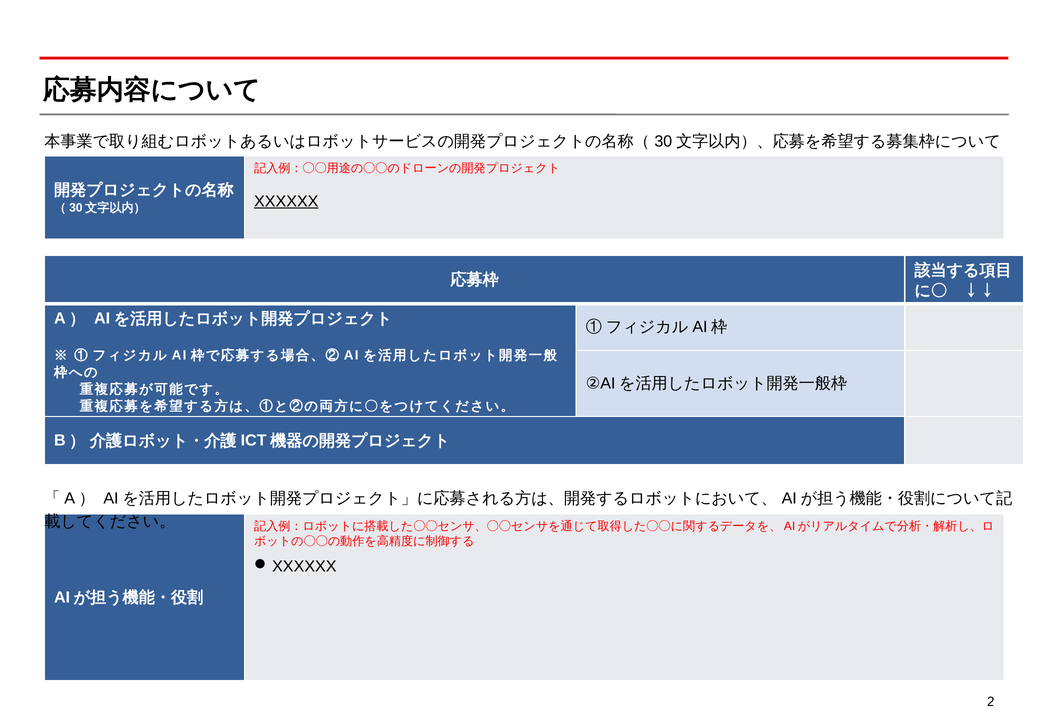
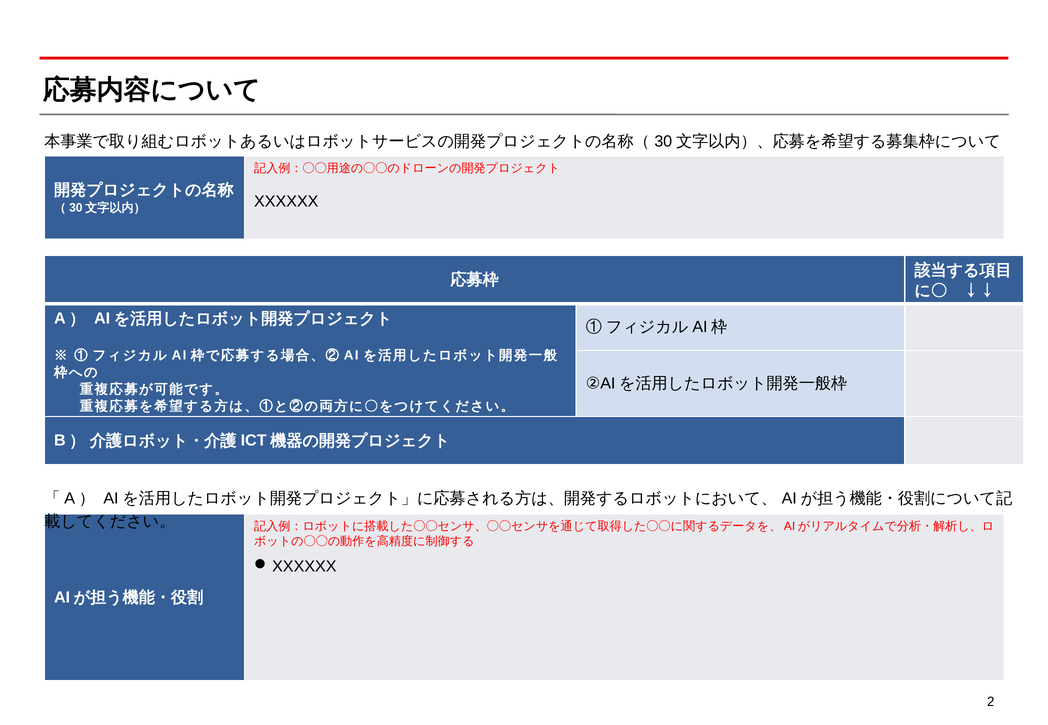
XXXXXX underline: present -> none
